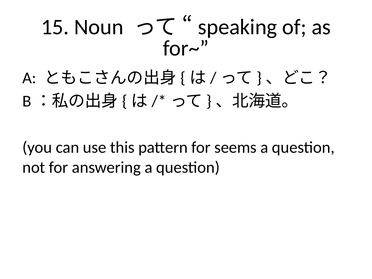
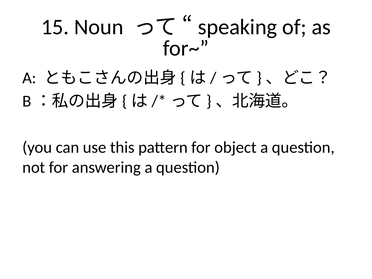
seems: seems -> object
